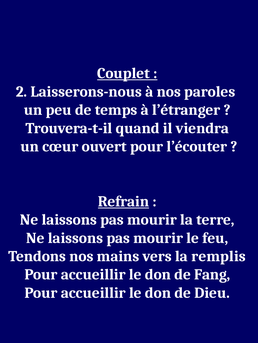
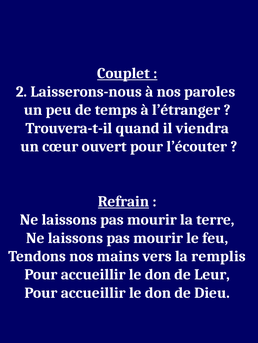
Fang: Fang -> Leur
